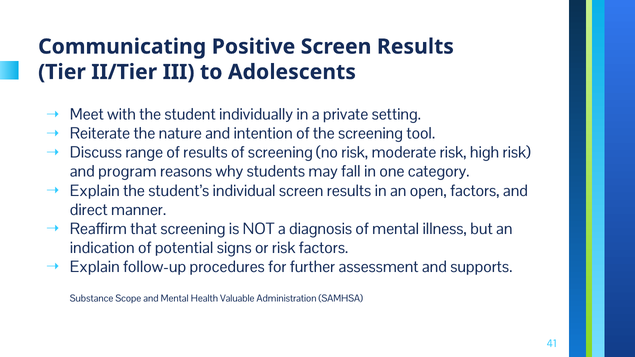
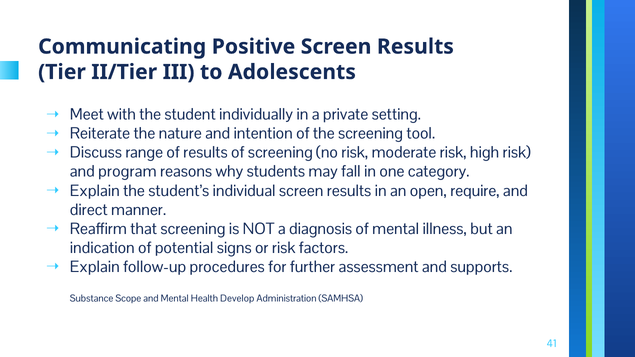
open factors: factors -> require
Valuable: Valuable -> Develop
